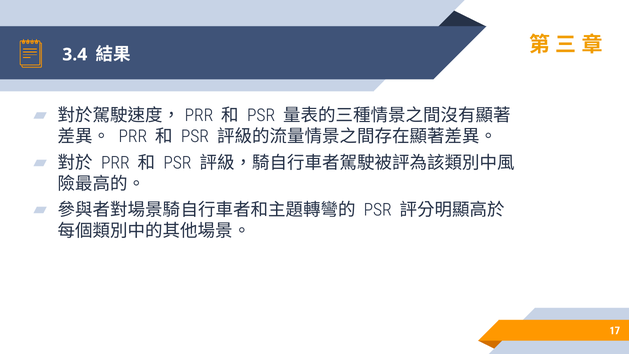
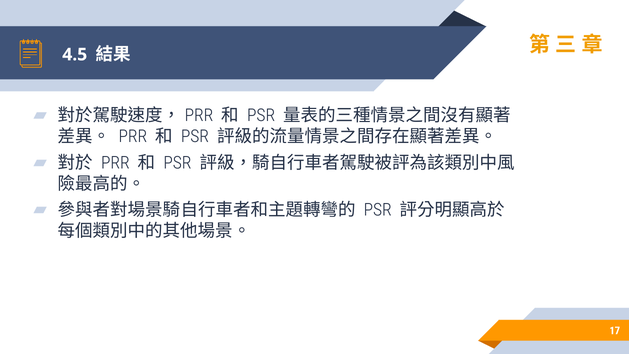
3.4: 3.4 -> 4.5
